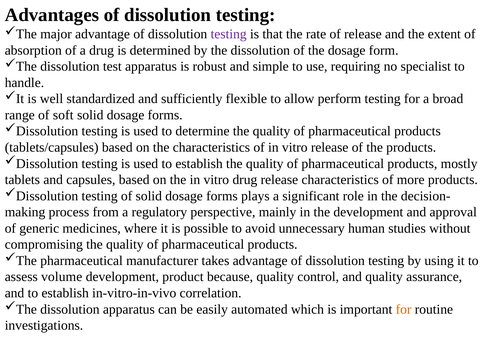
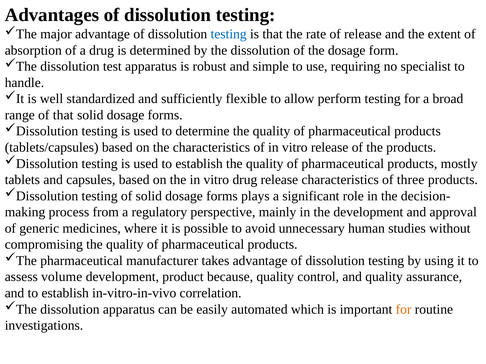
testing at (229, 34) colour: purple -> blue
of soft: soft -> that
more: more -> three
